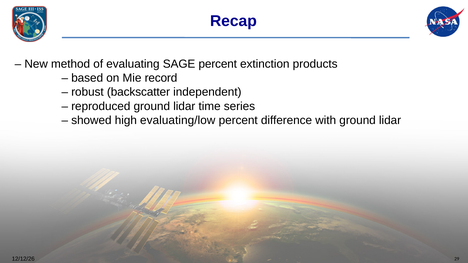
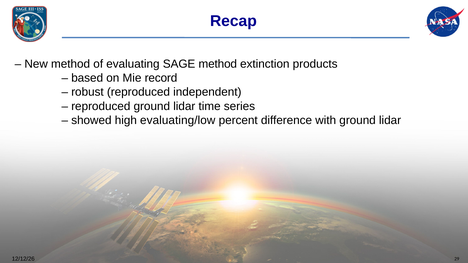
SAGE percent: percent -> method
robust backscatter: backscatter -> reproduced
